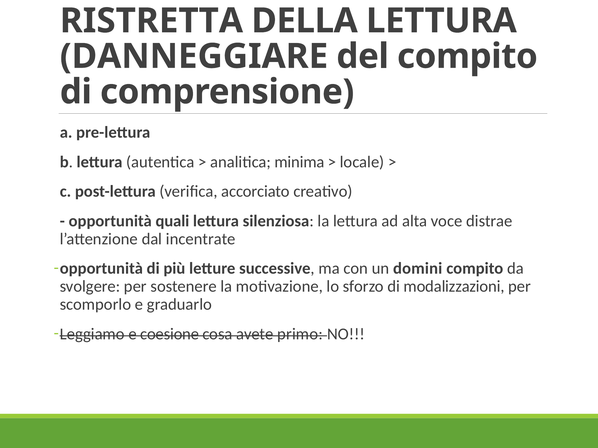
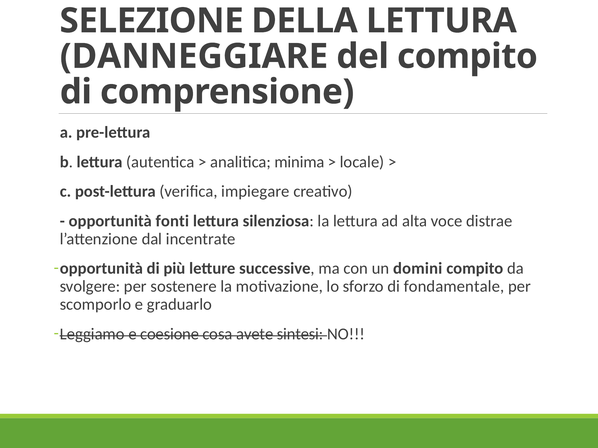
RISTRETTA: RISTRETTA -> SELEZIONE
accorciato: accorciato -> impiegare
quali: quali -> fonti
modalizzazioni: modalizzazioni -> fondamentale
primo: primo -> sintesi
